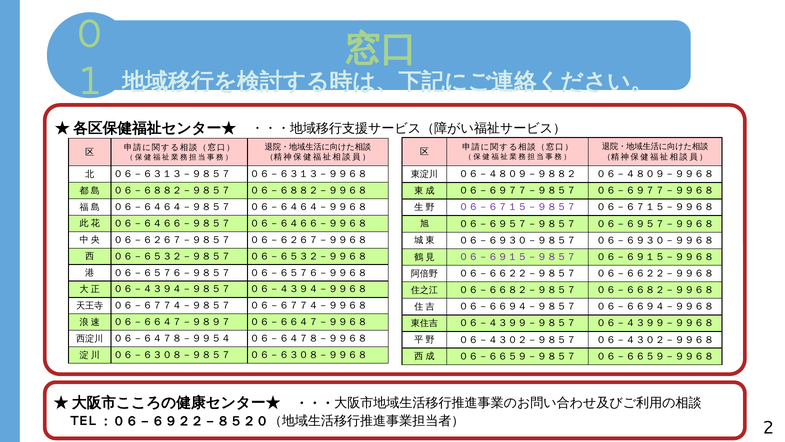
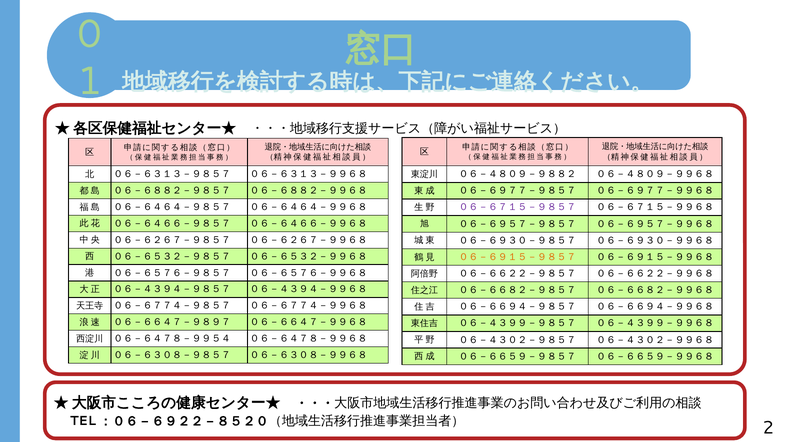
０６－６９１５－９８５７ colour: purple -> orange
